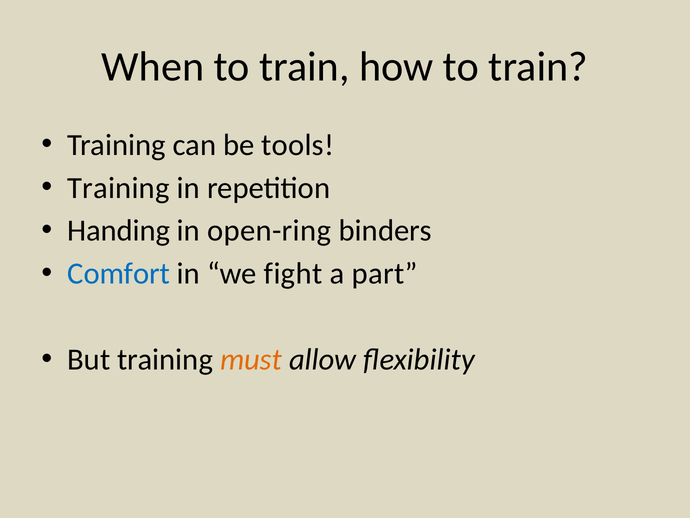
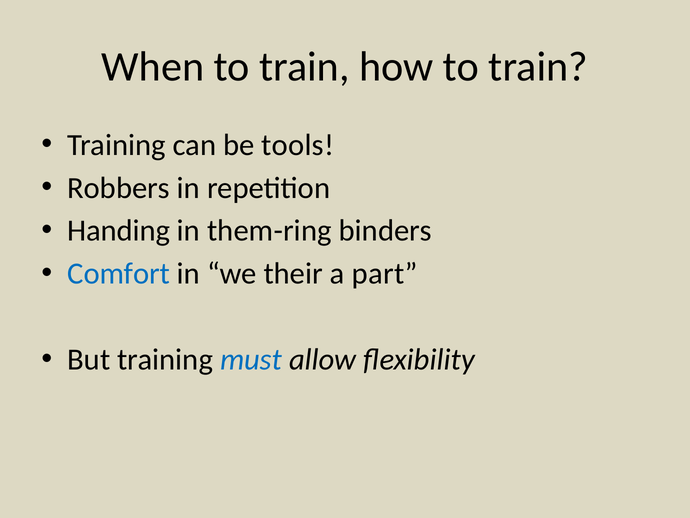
Training at (118, 188): Training -> Robbers
open-ring: open-ring -> them-ring
fight: fight -> their
must colour: orange -> blue
